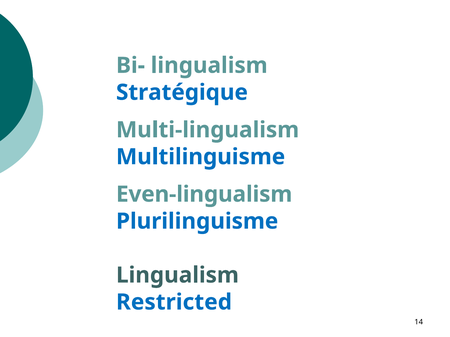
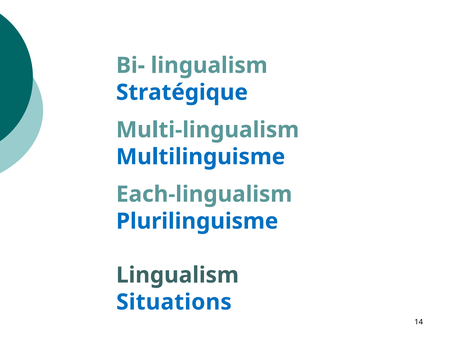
Even-lingualism: Even-lingualism -> Each-lingualism
Restricted: Restricted -> Situations
